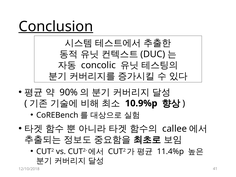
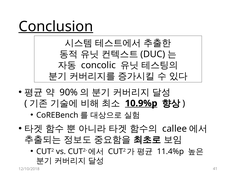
10.9%p underline: none -> present
